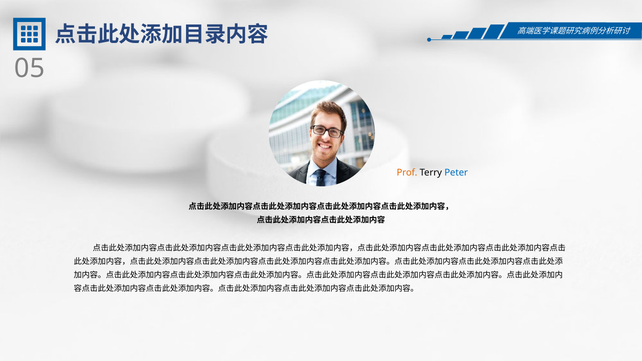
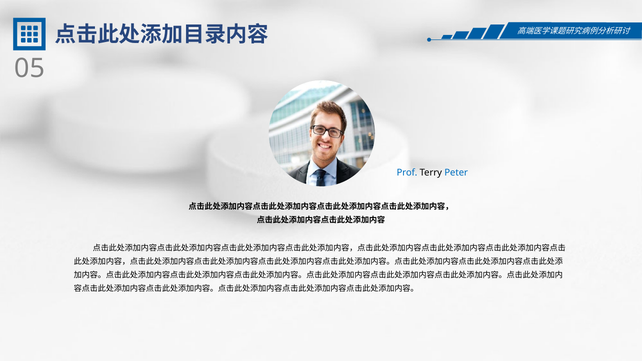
Prof colour: orange -> blue
